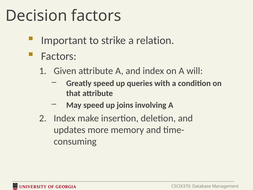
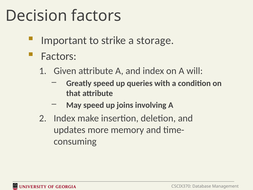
relation: relation -> storage
